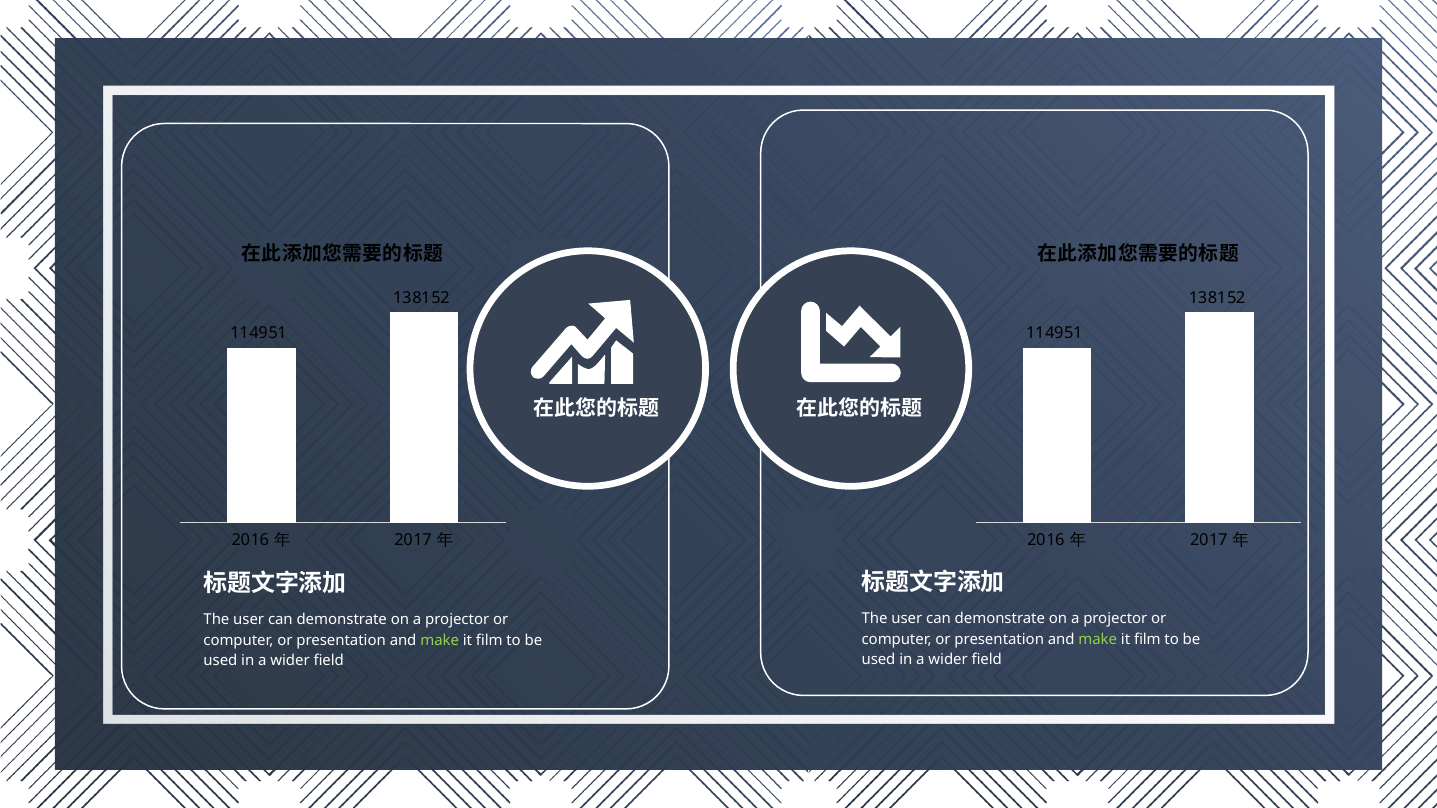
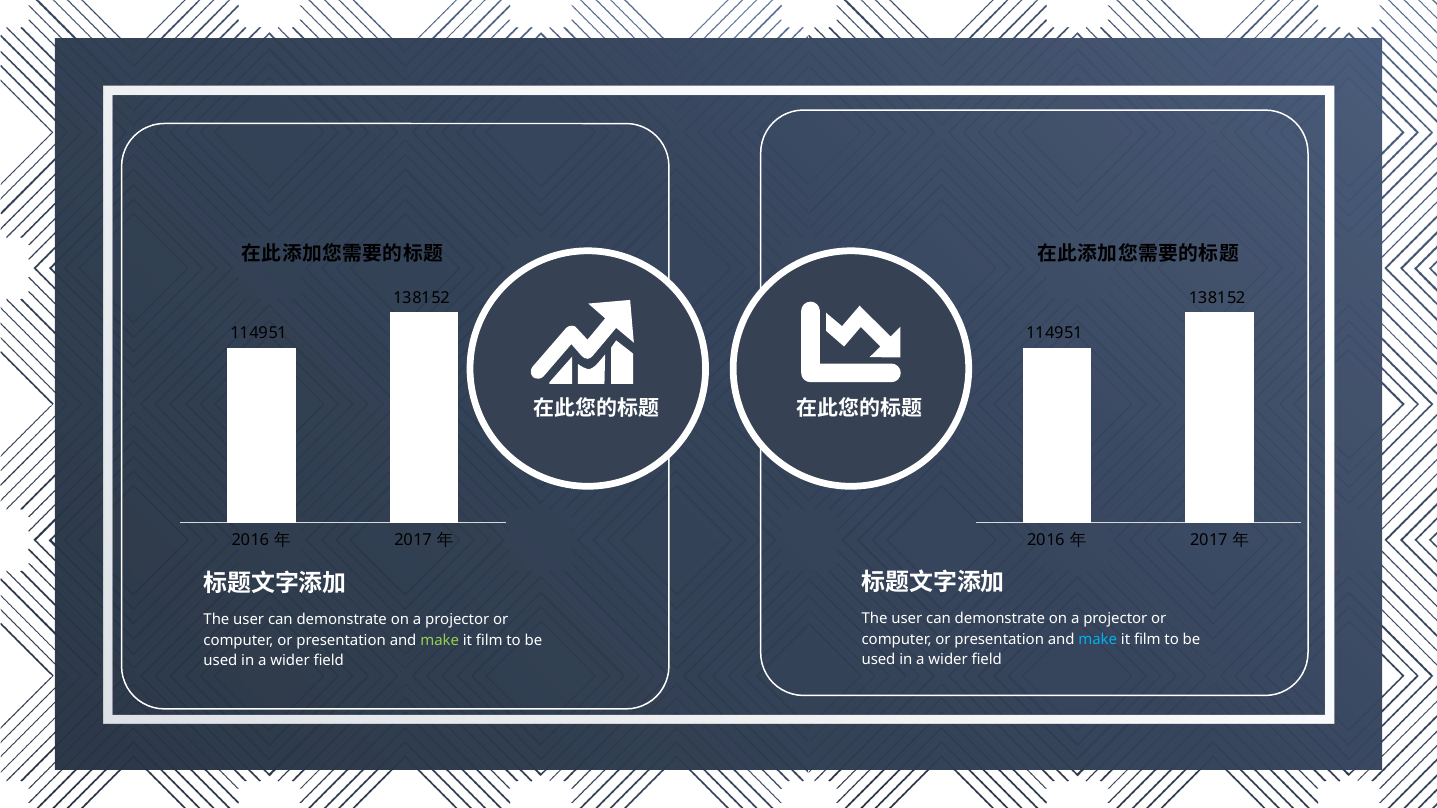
make at (1098, 640) colour: light green -> light blue
